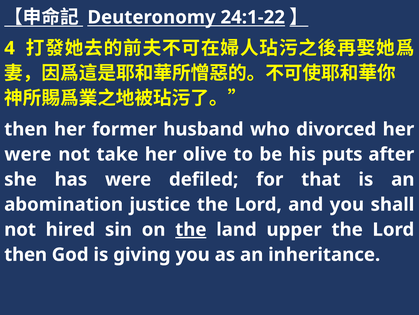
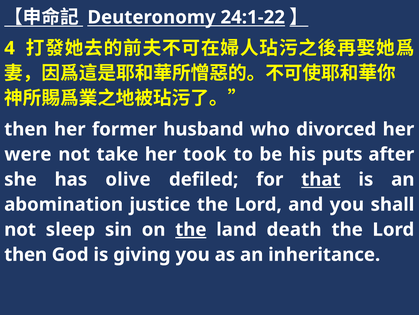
olive: olive -> took
has were: were -> olive
that underline: none -> present
hired: hired -> sleep
upper: upper -> death
